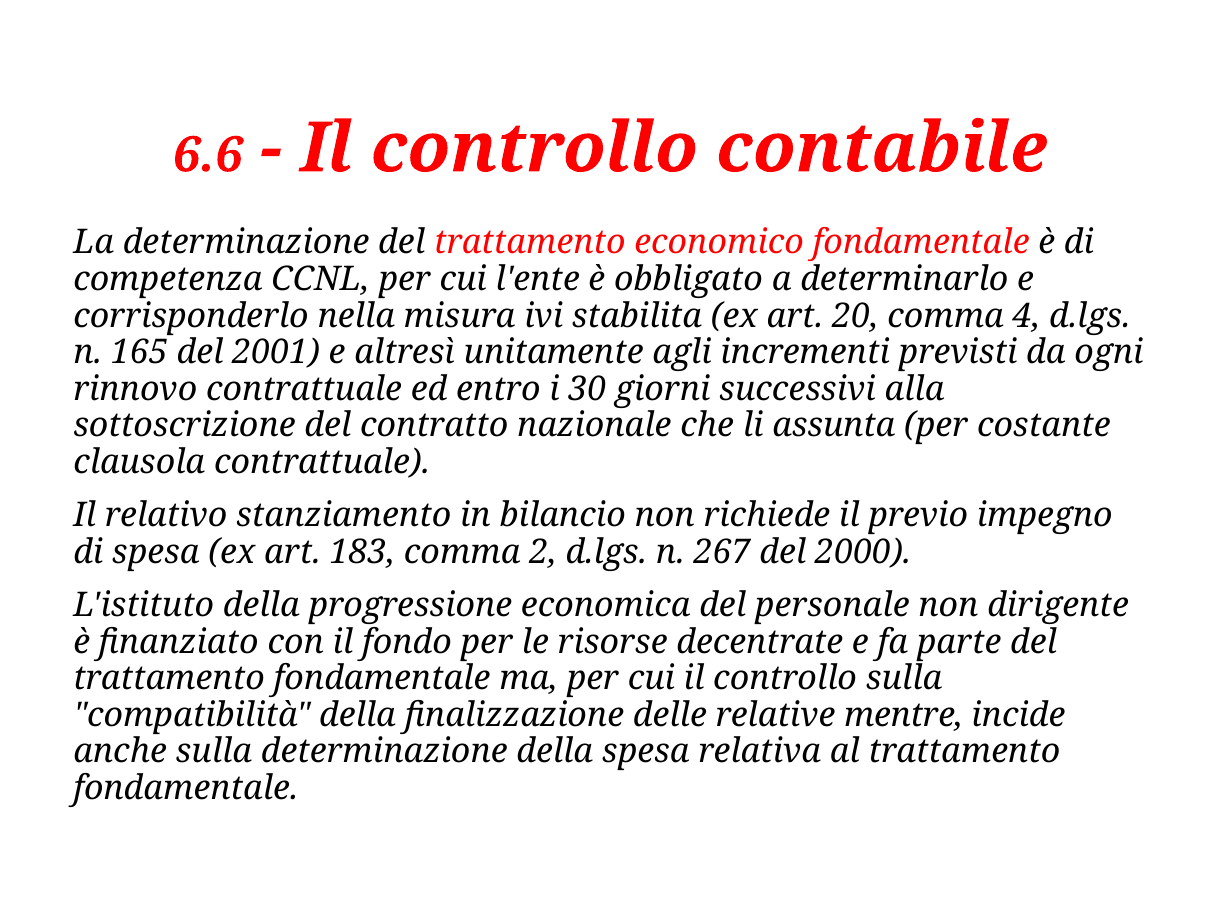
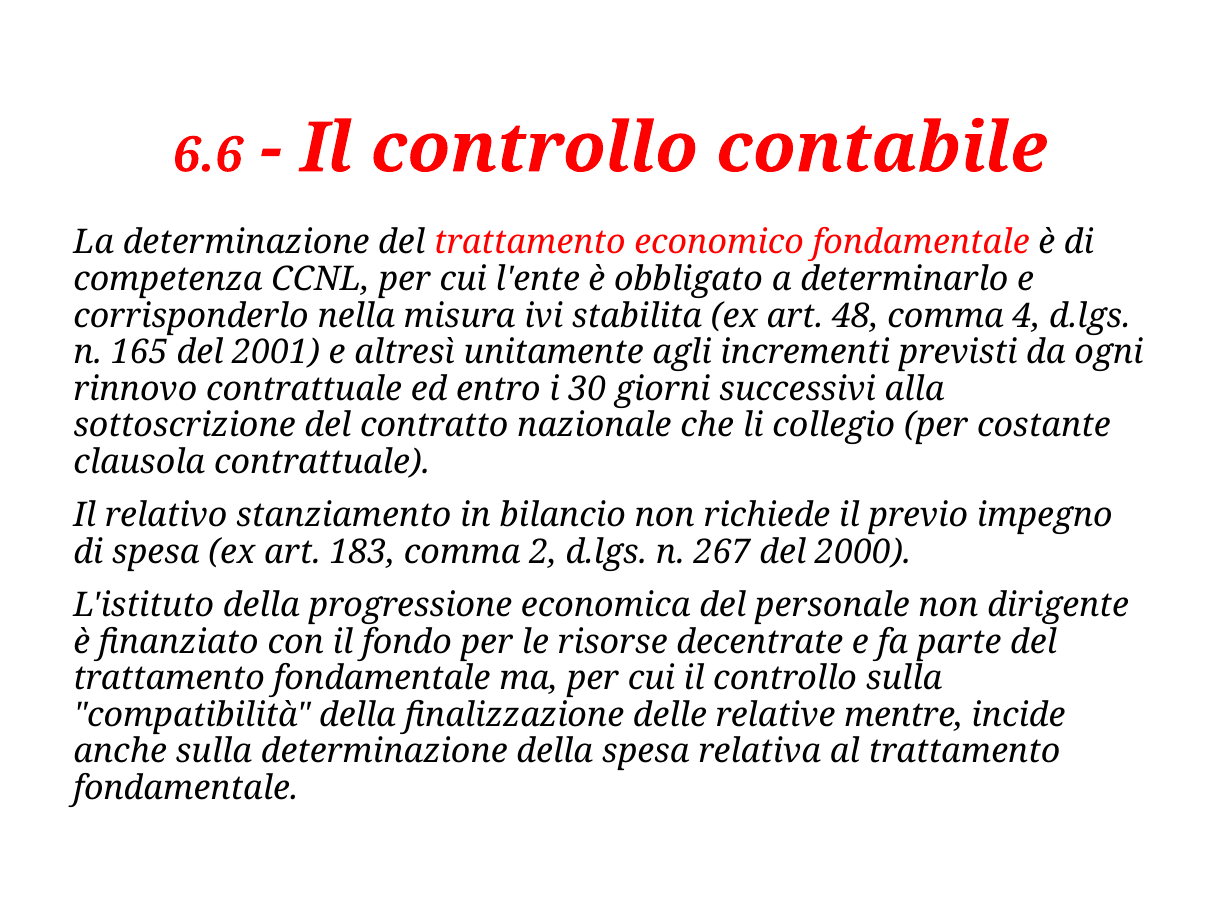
20: 20 -> 48
assunta: assunta -> collegio
